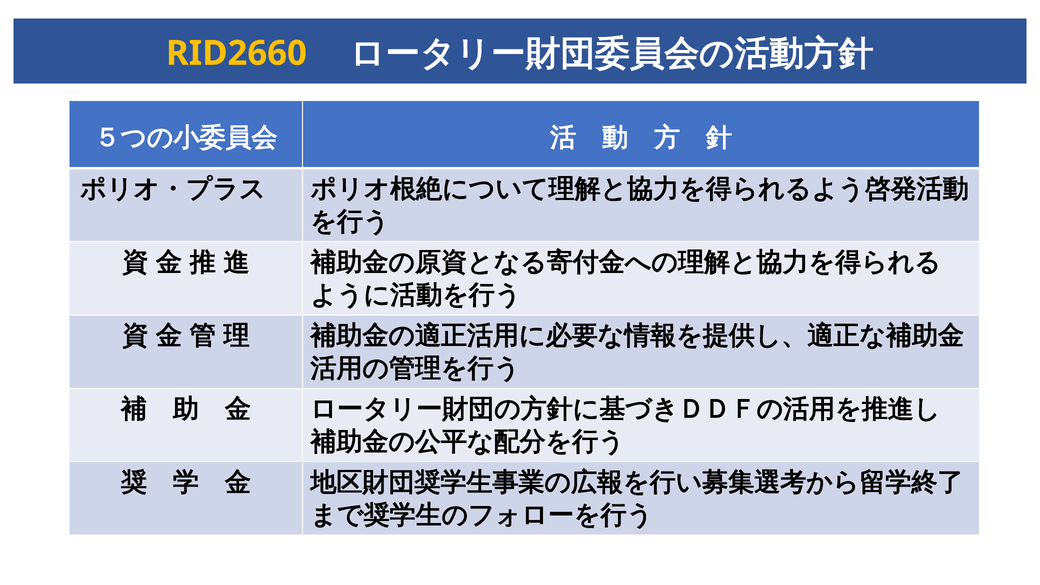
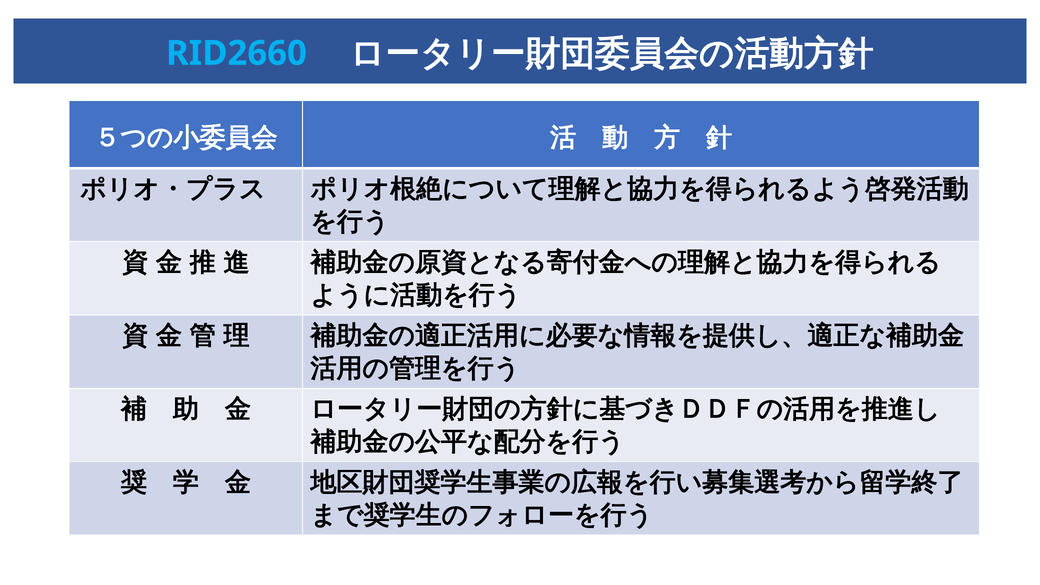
RID2660 colour: yellow -> light blue
